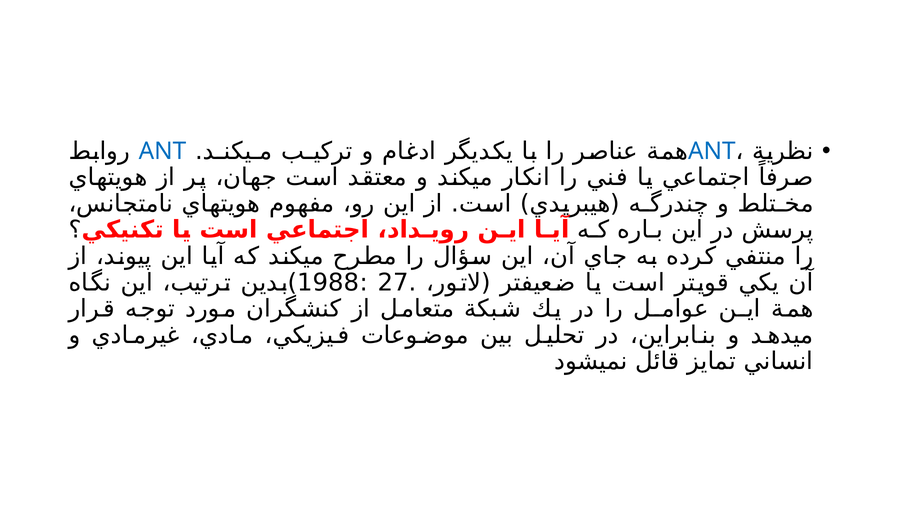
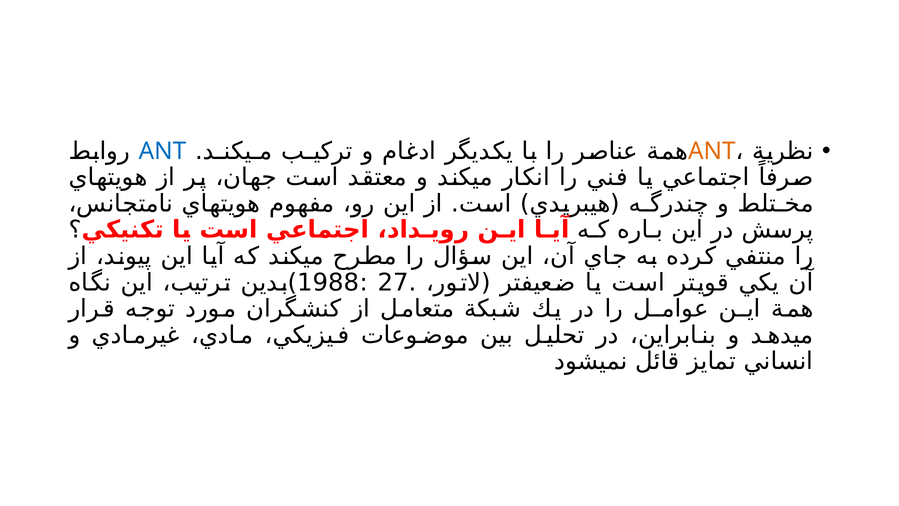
ANT at (712, 151) colour: blue -> orange
